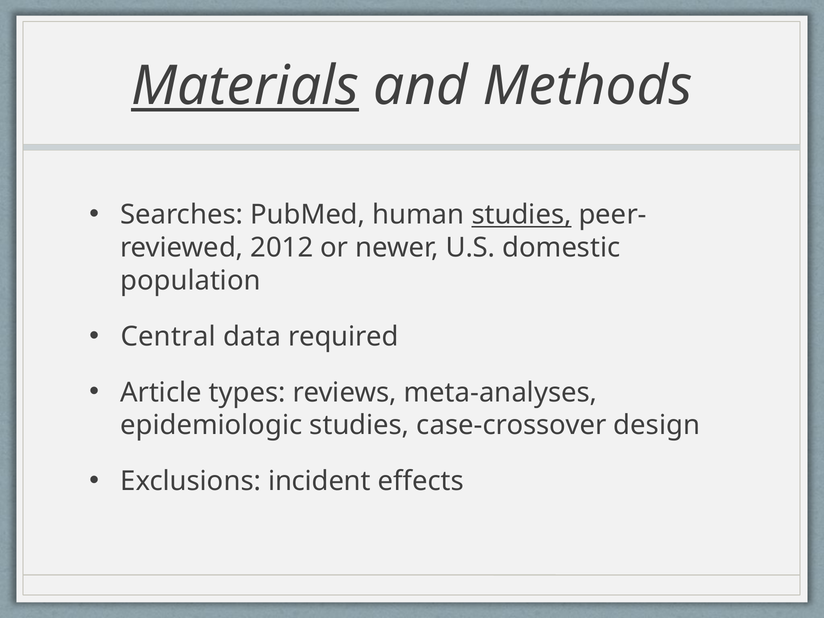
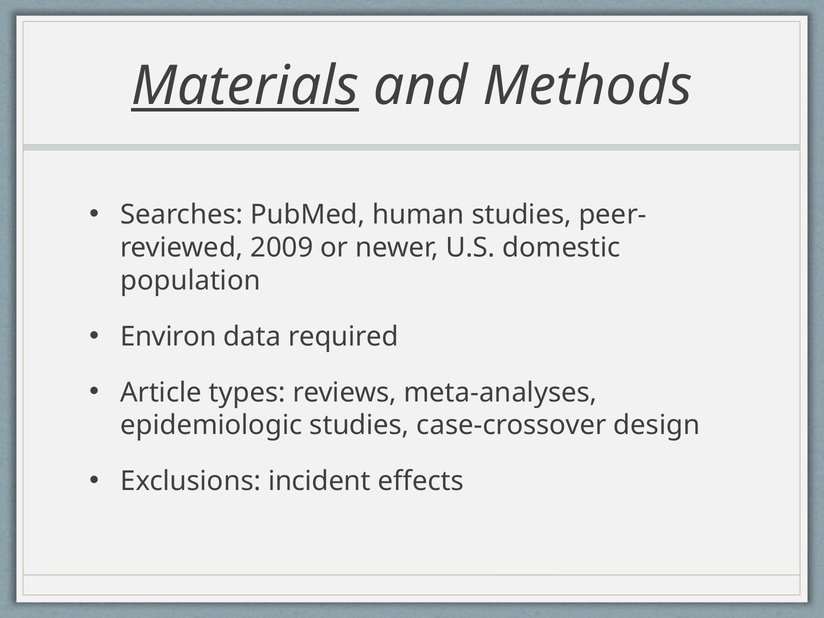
studies at (522, 215) underline: present -> none
2012: 2012 -> 2009
Central: Central -> Environ
